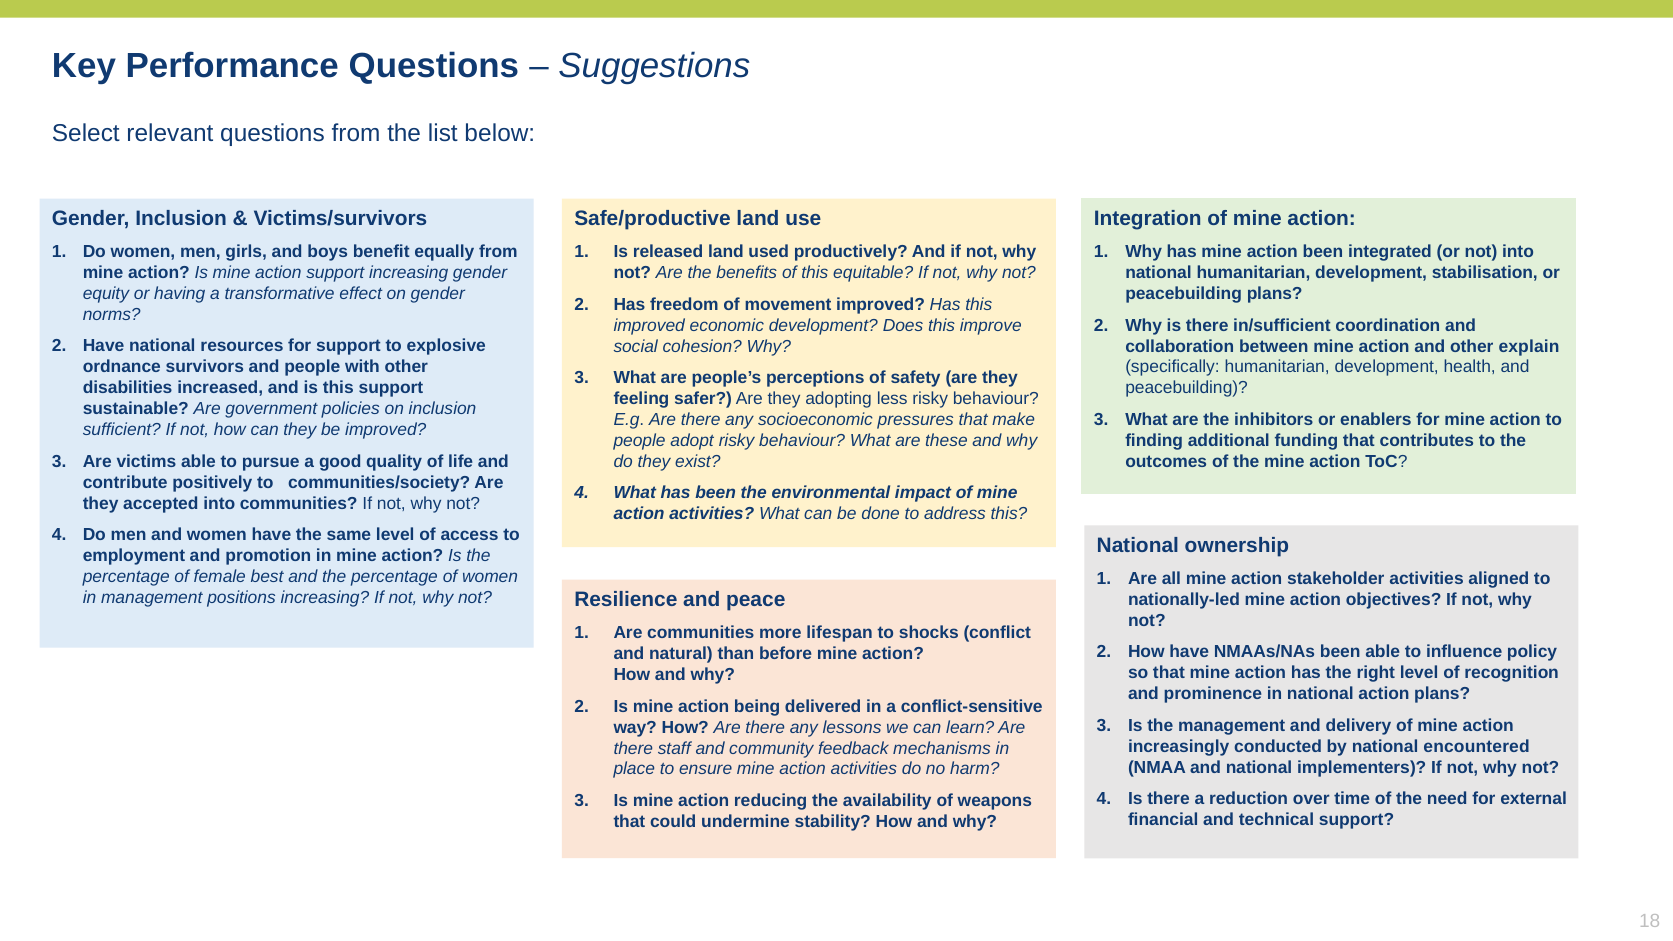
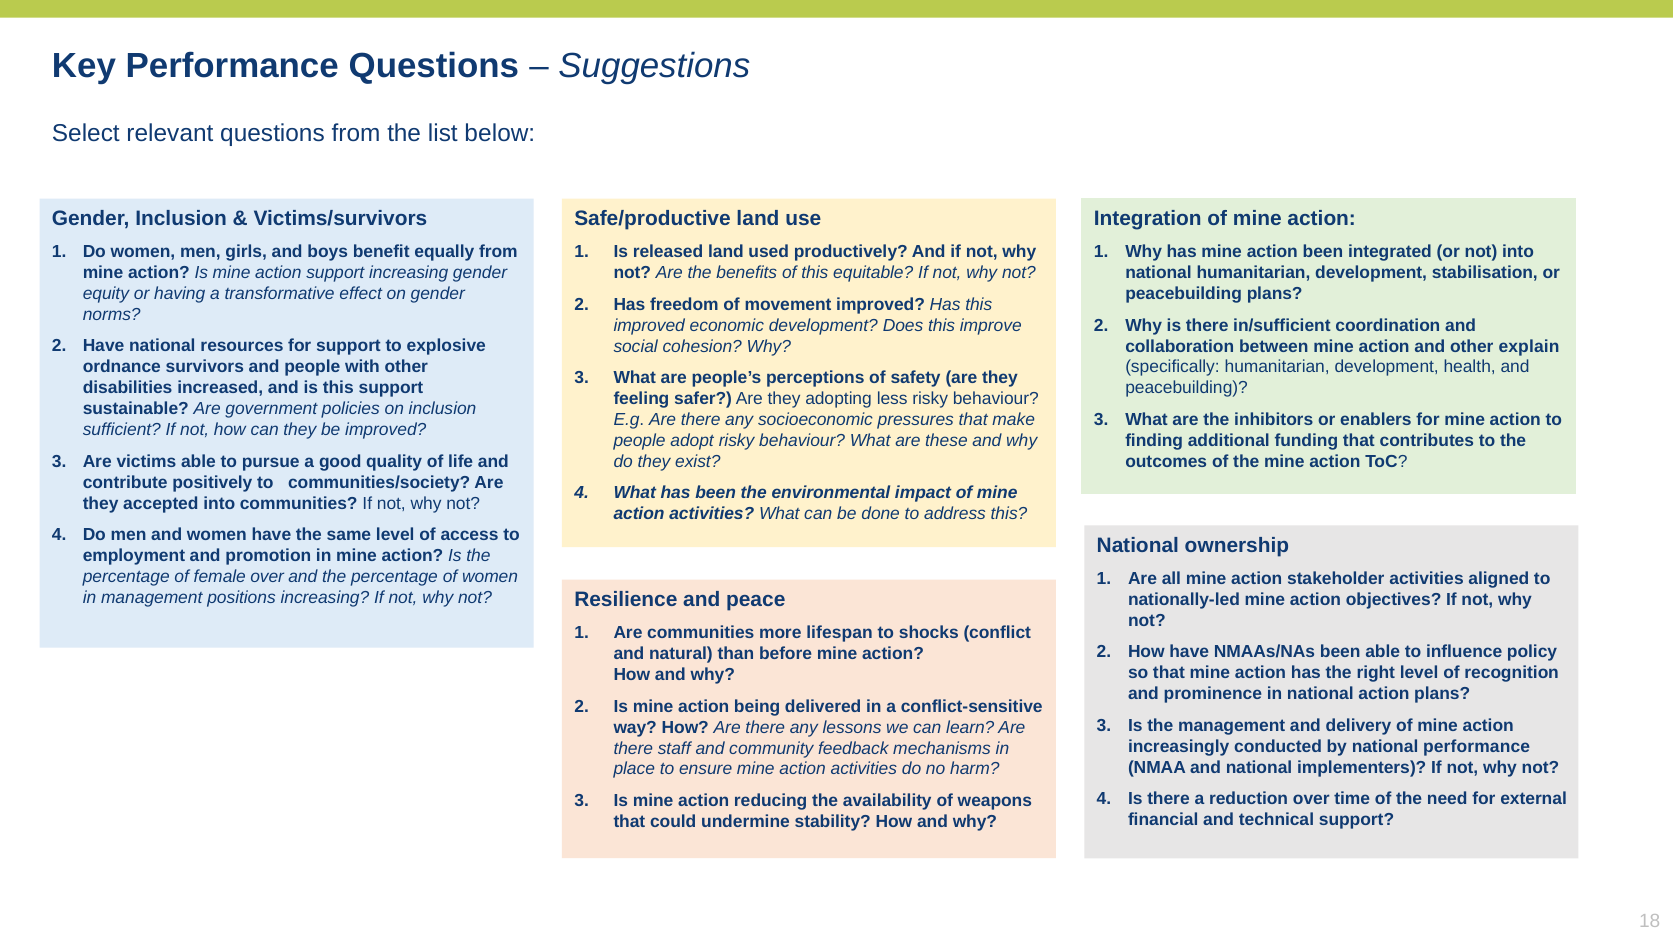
female best: best -> over
national encountered: encountered -> performance
